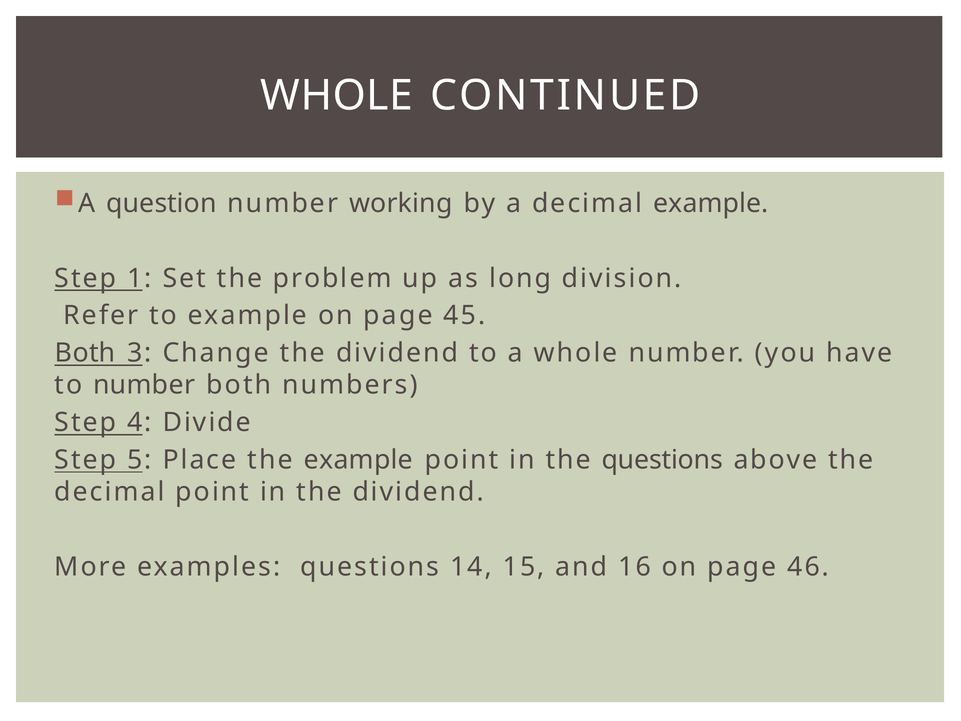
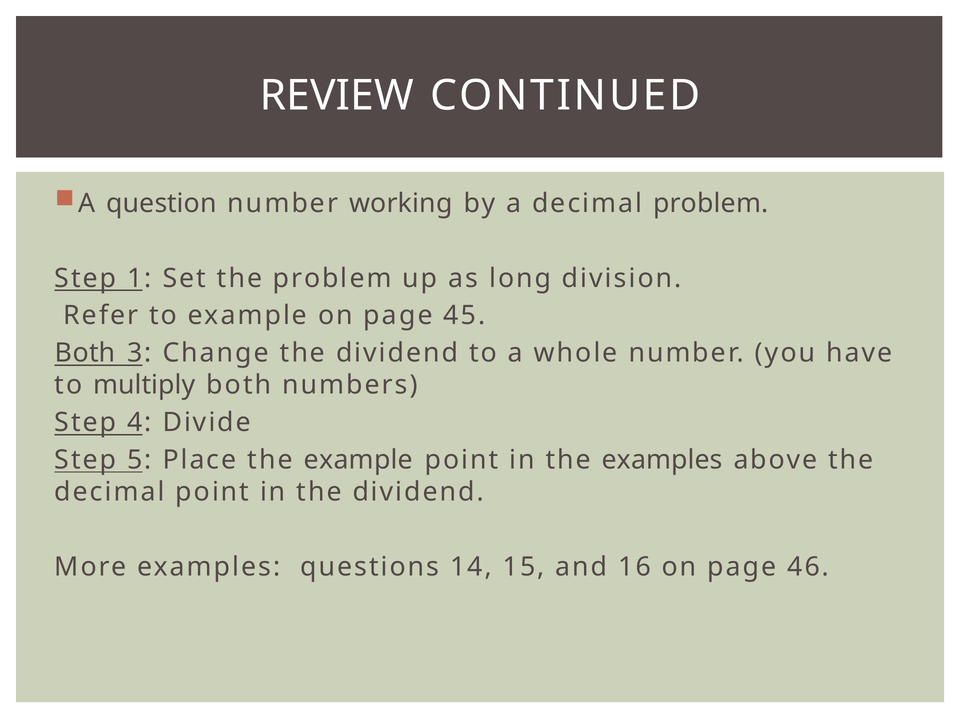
WHOLE at (337, 96): WHOLE -> REVIEW
decimal example: example -> problem
to number: number -> multiply
the questions: questions -> examples
